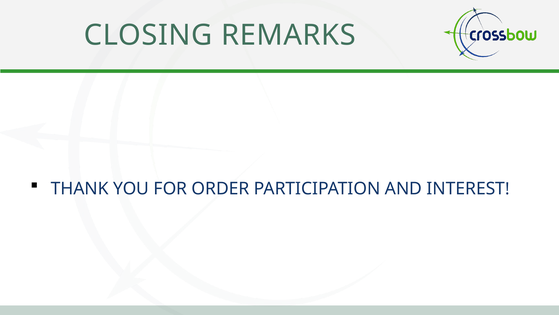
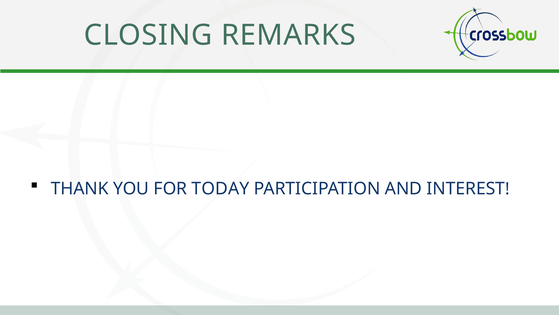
ORDER: ORDER -> TODAY
